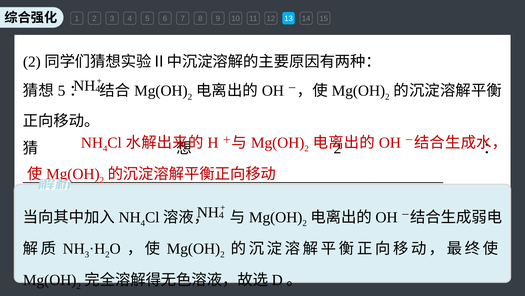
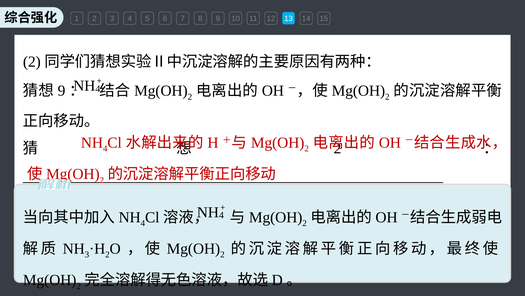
5 at (62, 91): 5 -> 9
